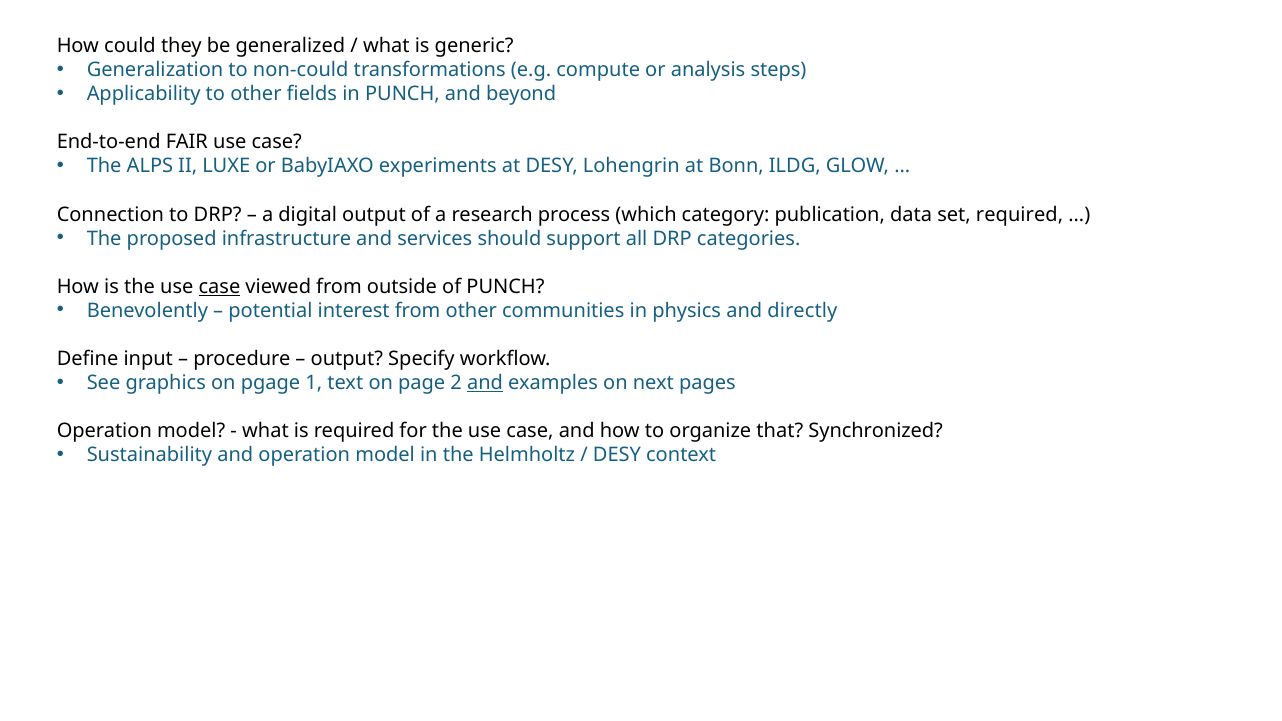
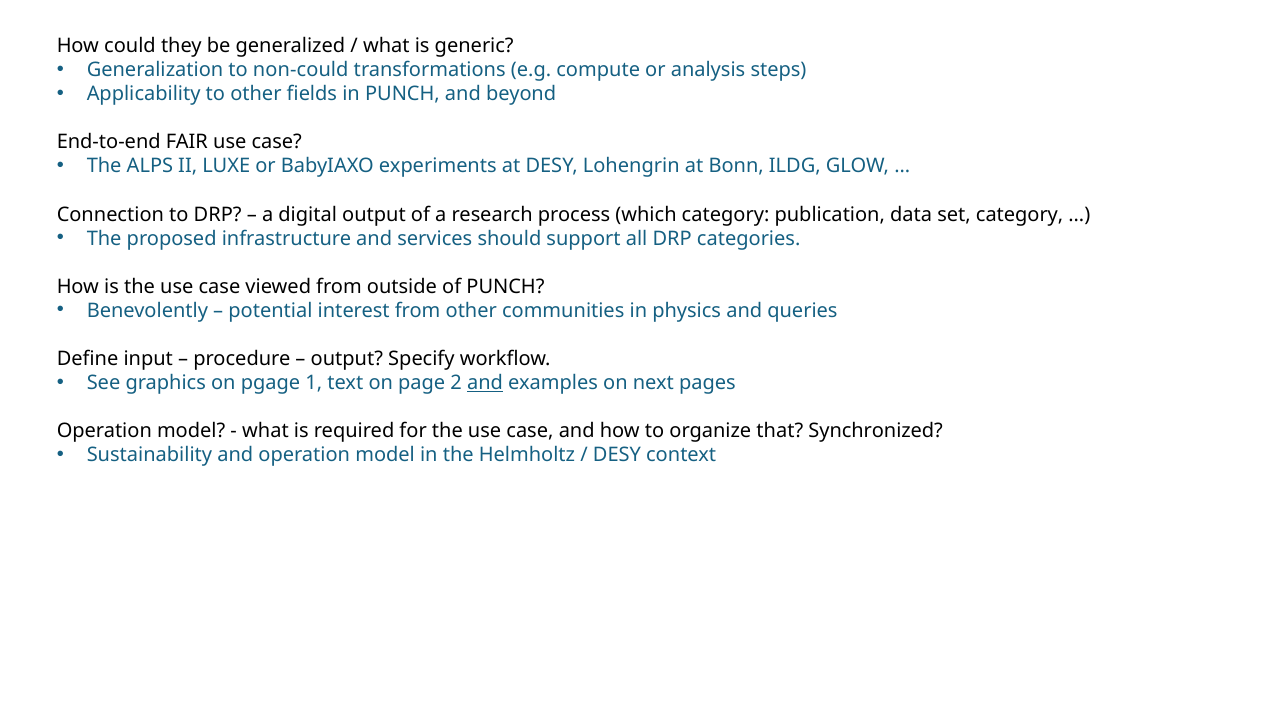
set required: required -> category
case at (219, 287) underline: present -> none
directly: directly -> queries
